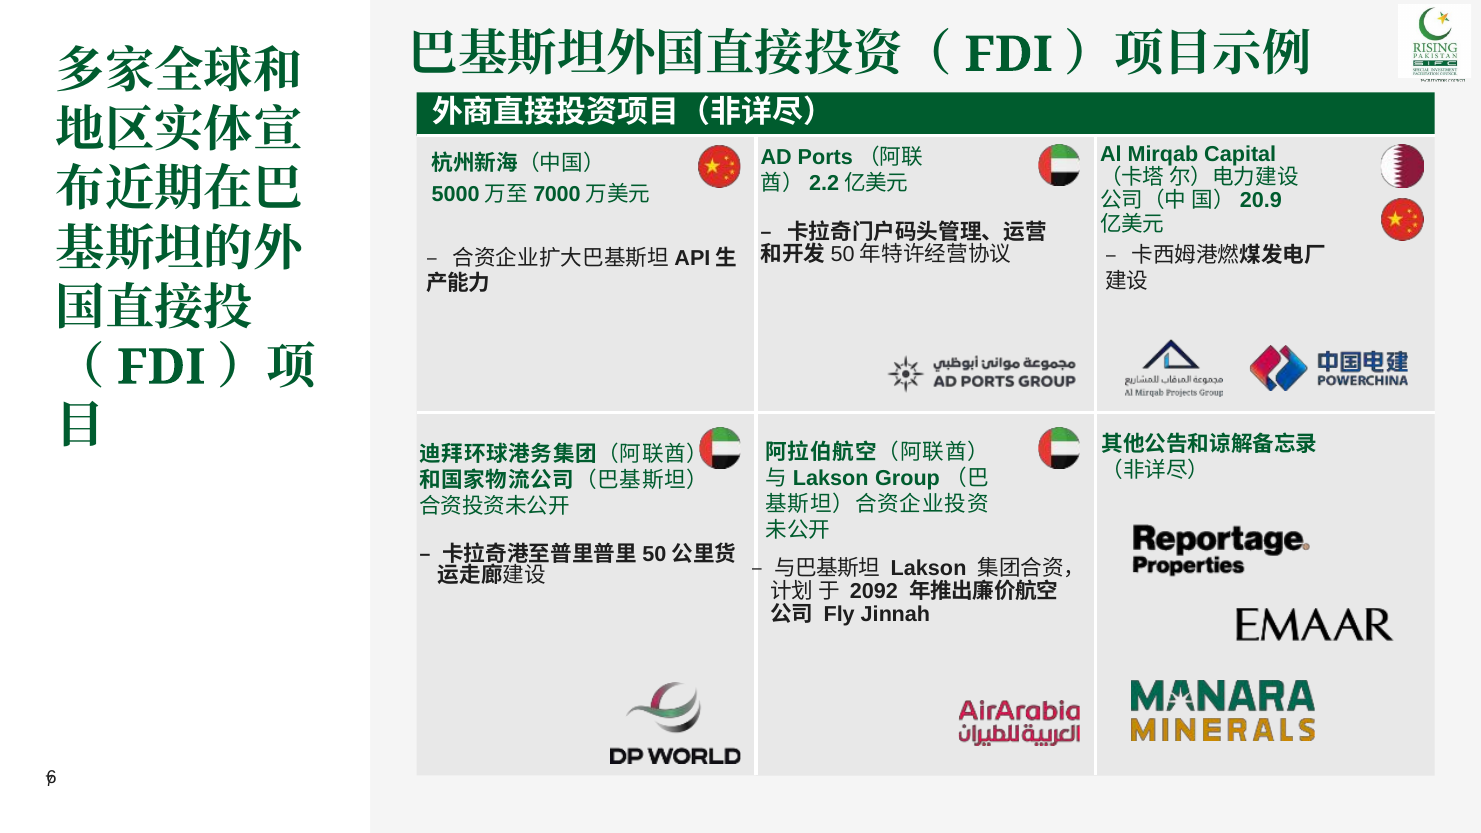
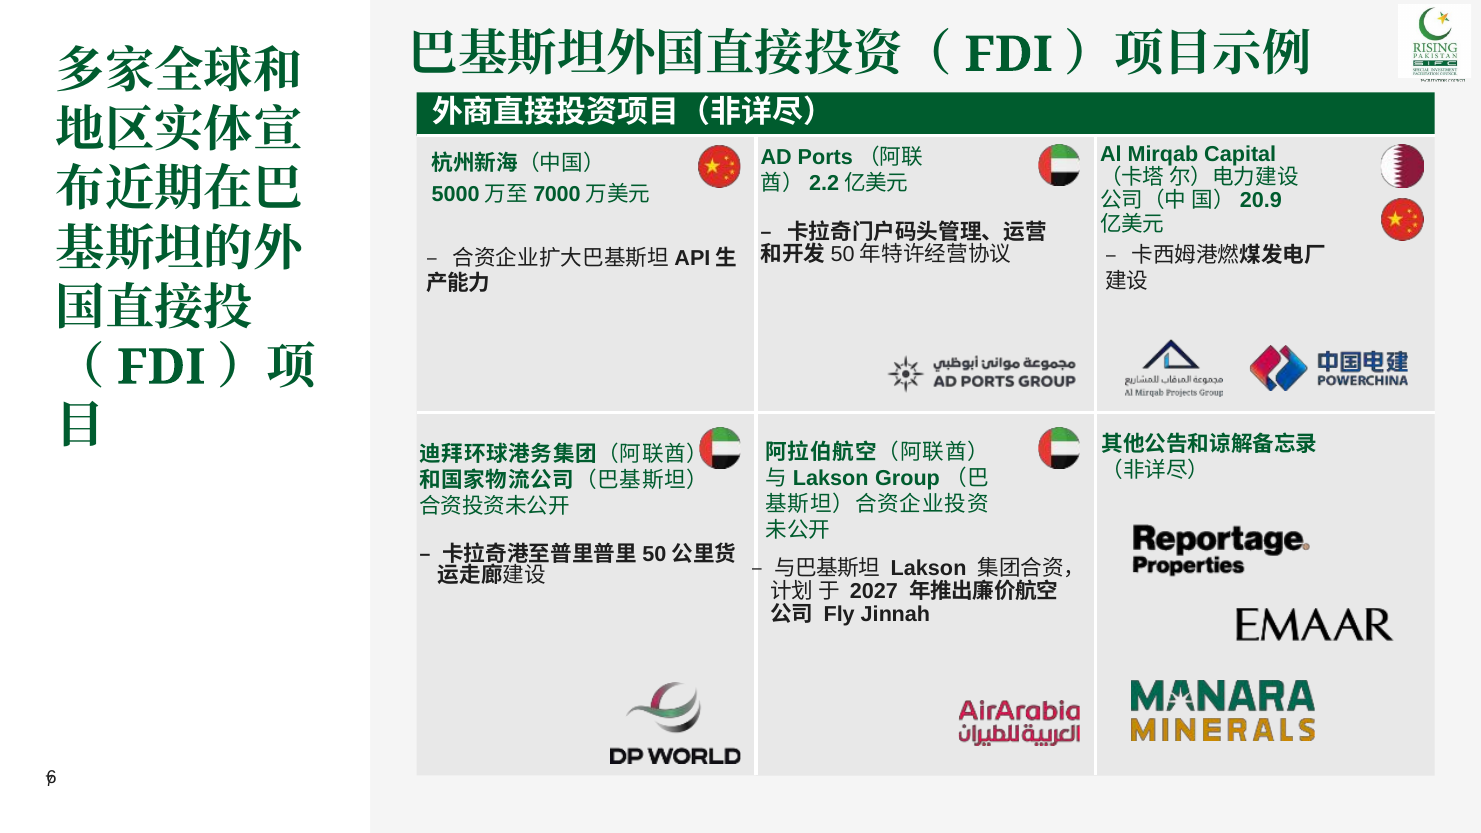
2092: 2092 -> 2027
